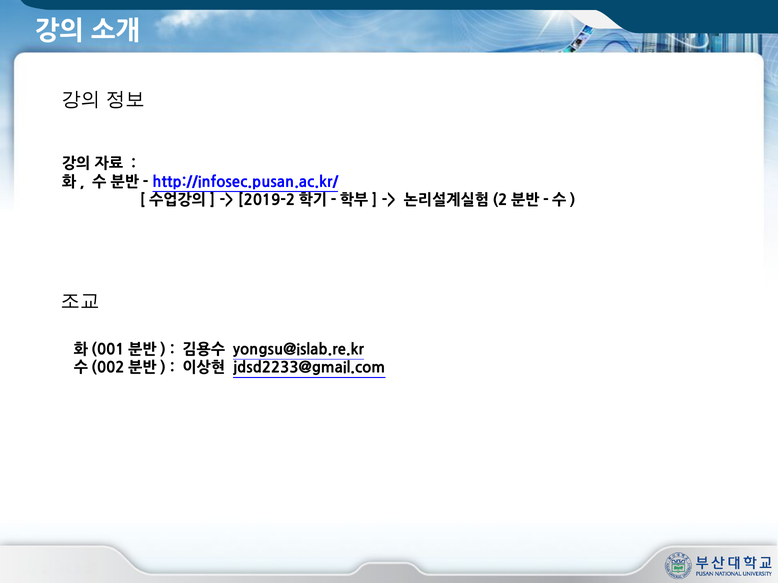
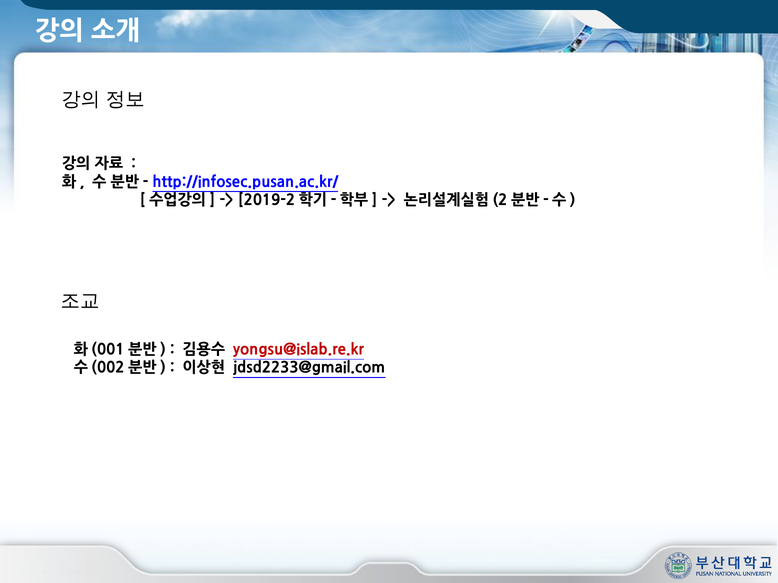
yongsu@islab.re.kr colour: black -> red
